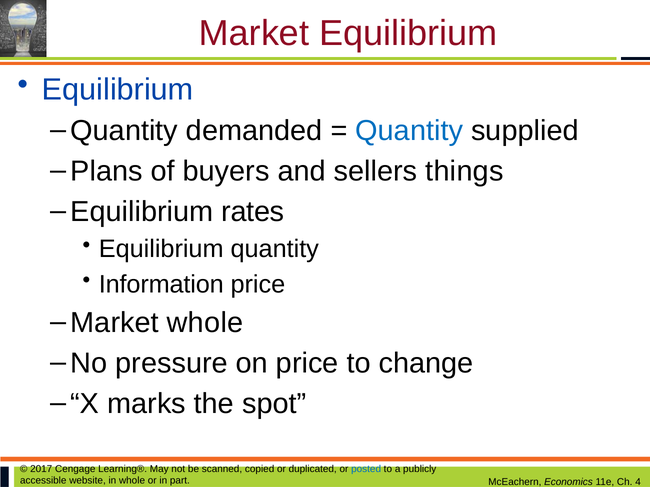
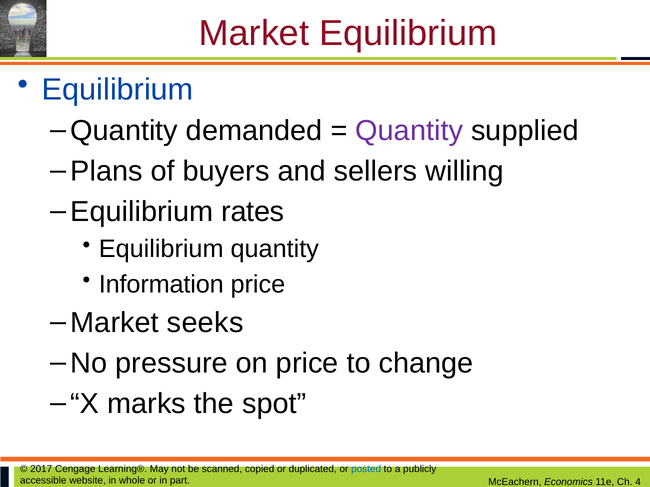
Quantity at (409, 131) colour: blue -> purple
things: things -> willing
Market whole: whole -> seeks
